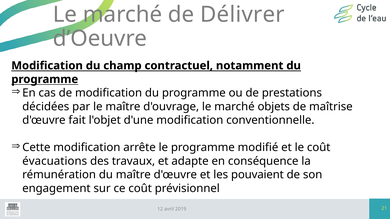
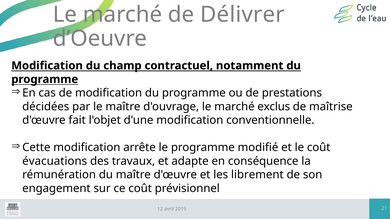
objets: objets -> exclus
pouvaient: pouvaient -> librement
